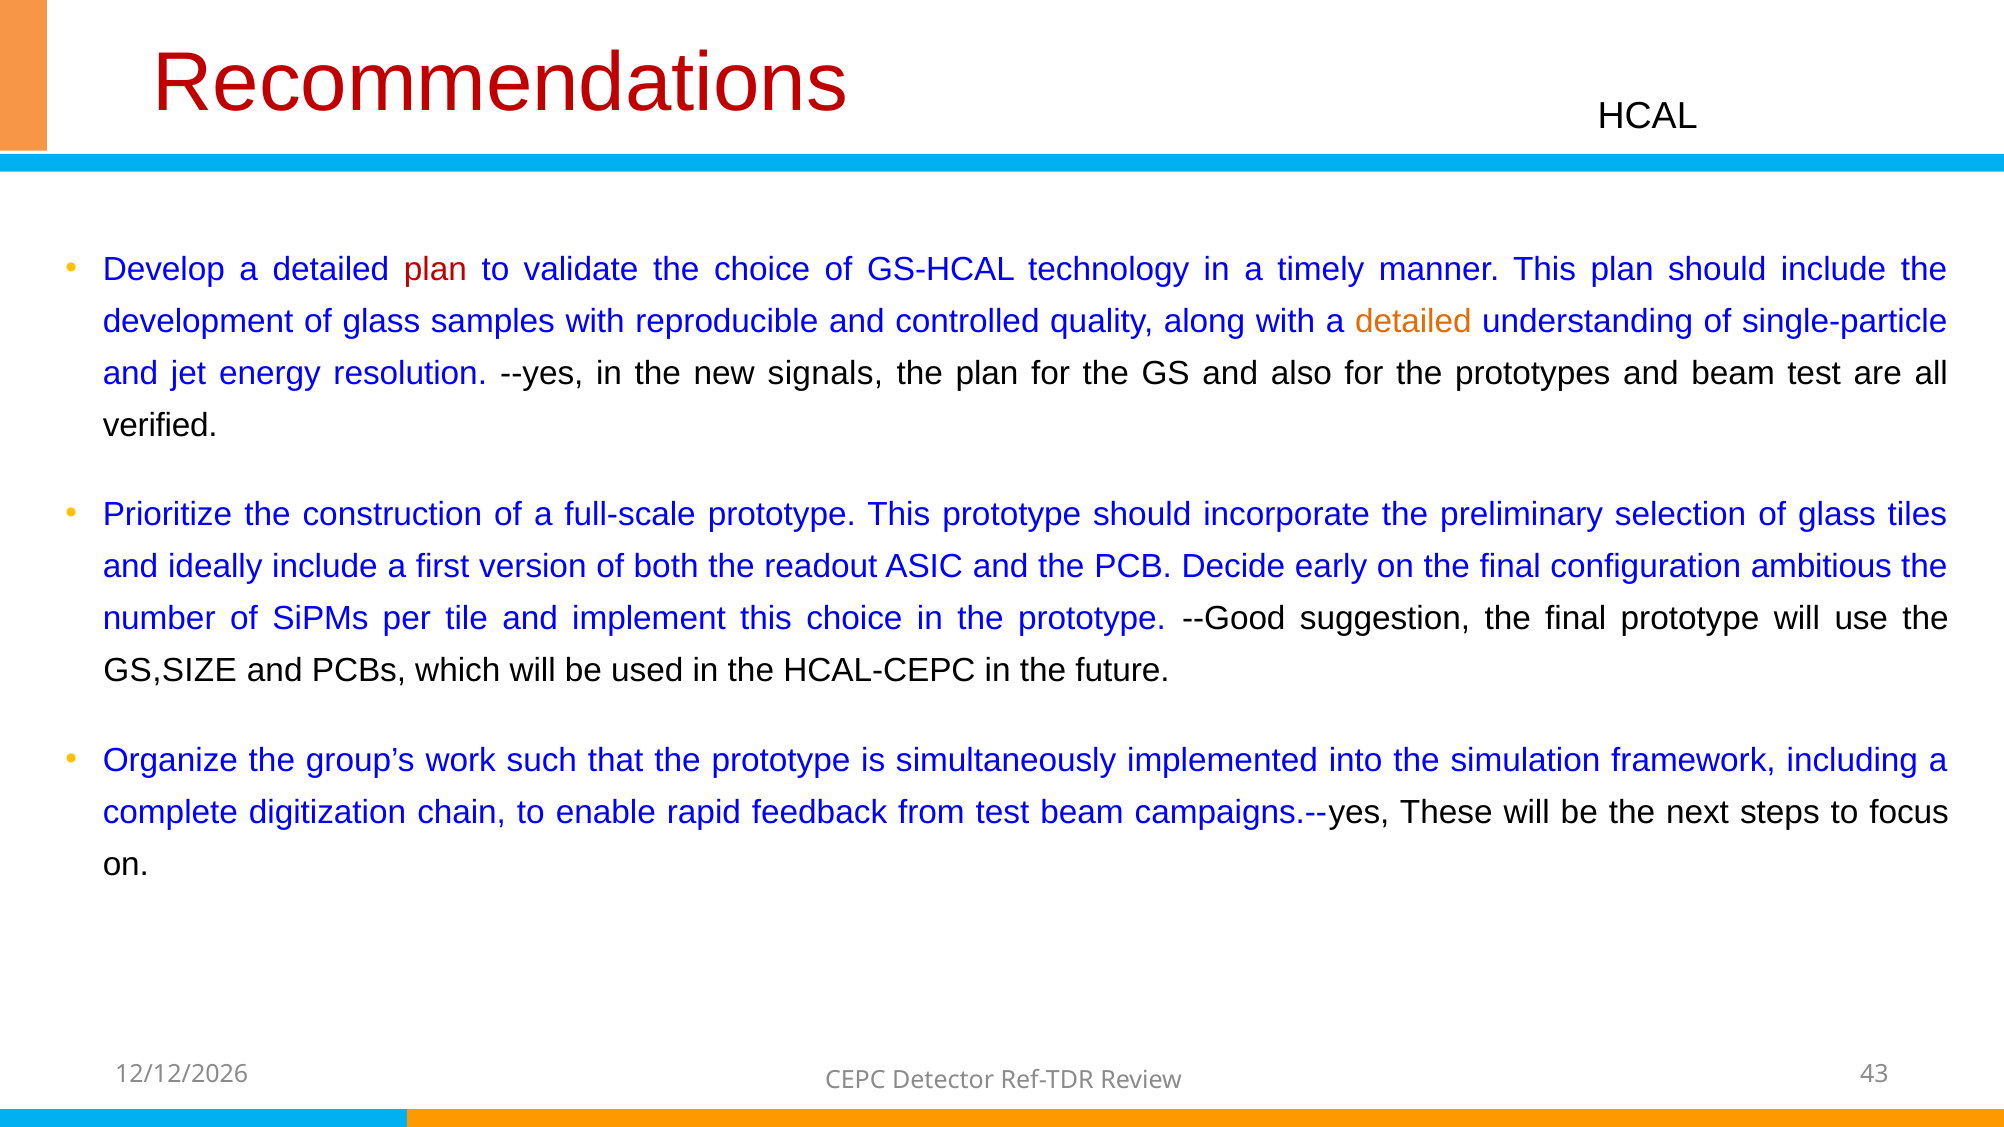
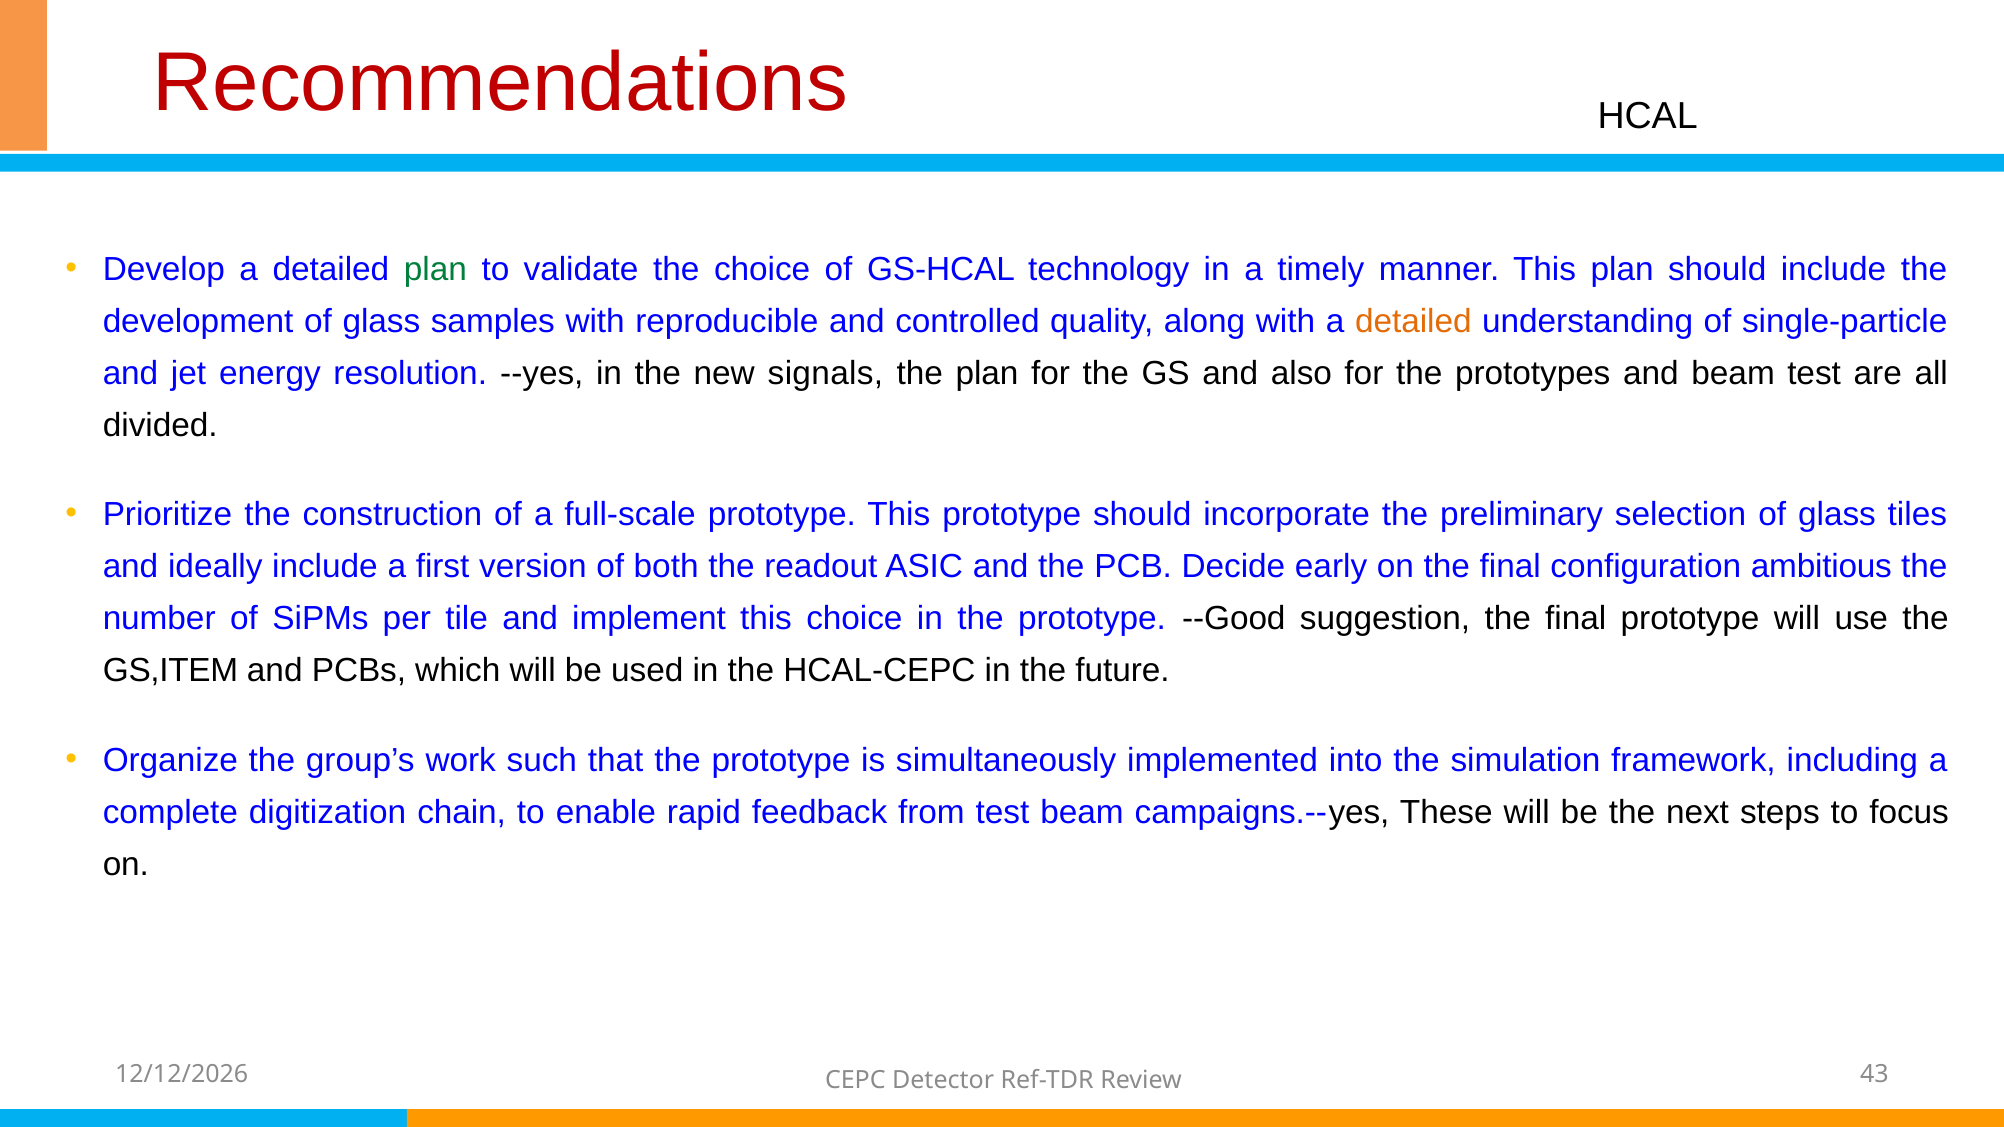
plan at (435, 270) colour: red -> green
verified: verified -> divided
GS,SIZE: GS,SIZE -> GS,ITEM
